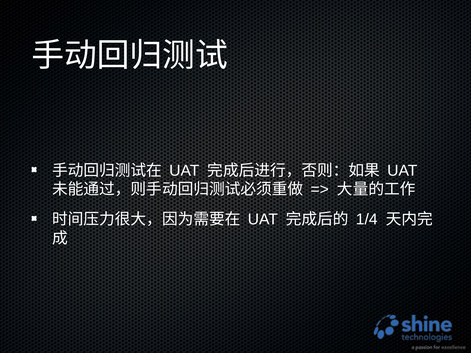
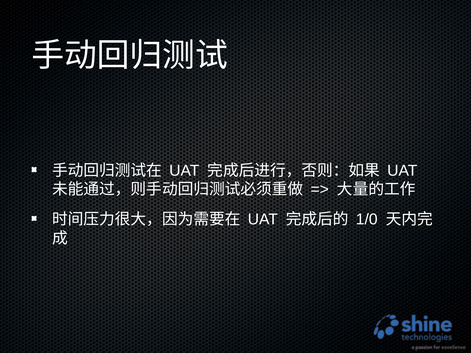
1/4: 1/4 -> 1/0
